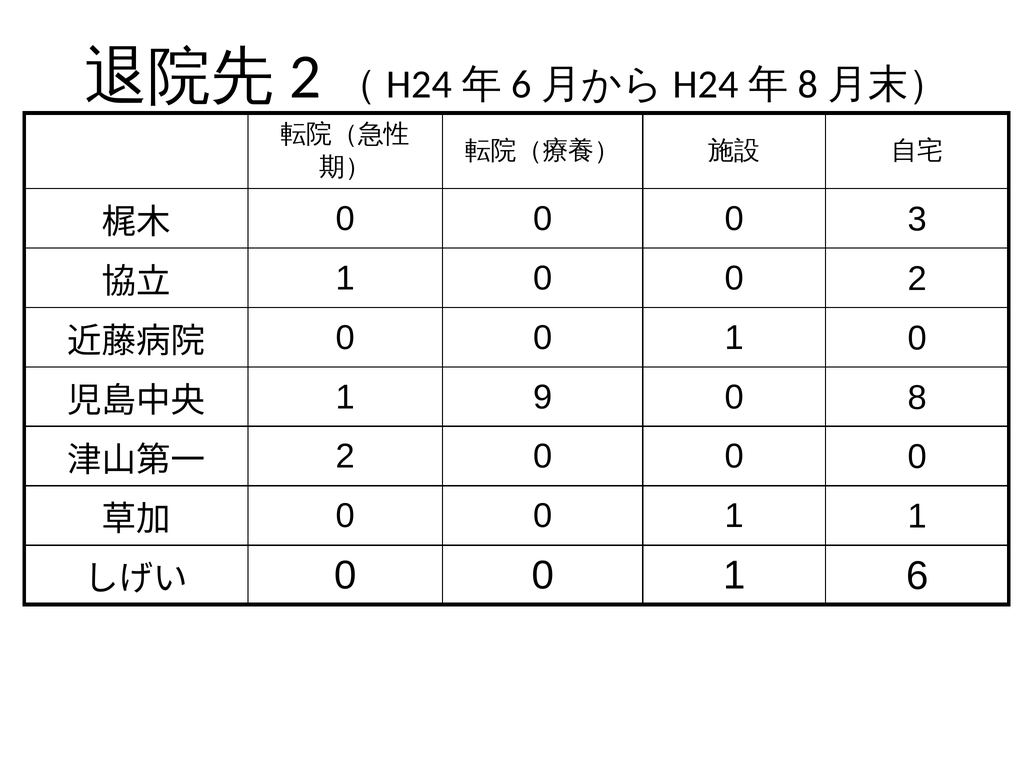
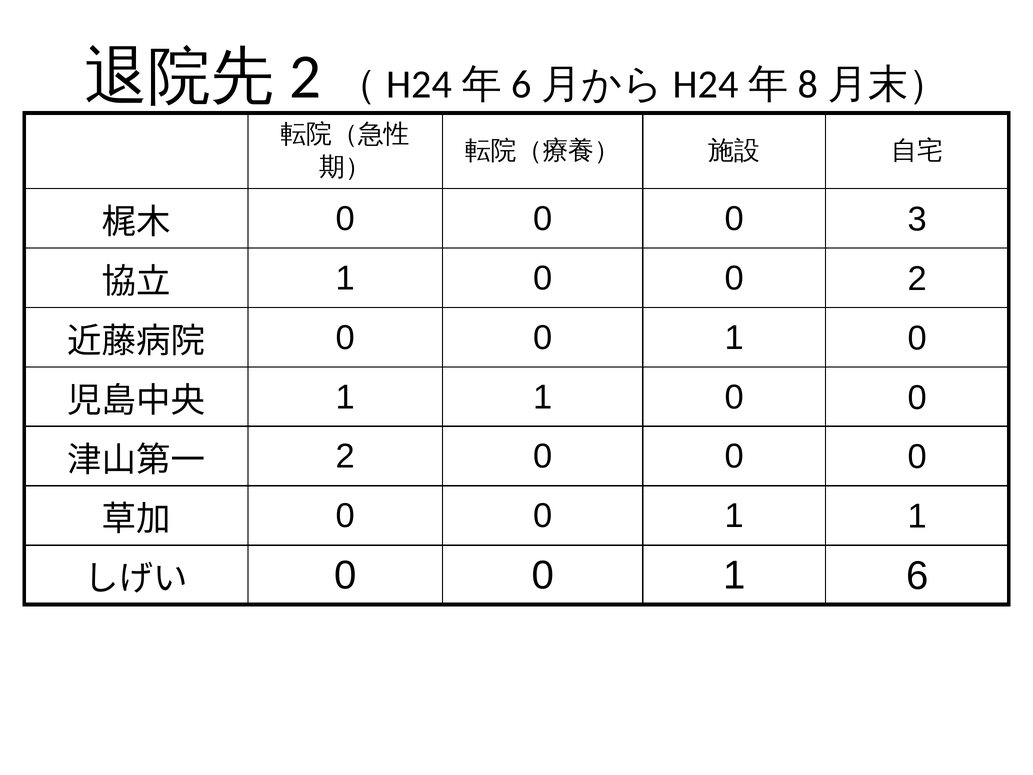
9 at (543, 397): 9 -> 1
8 at (917, 398): 8 -> 0
